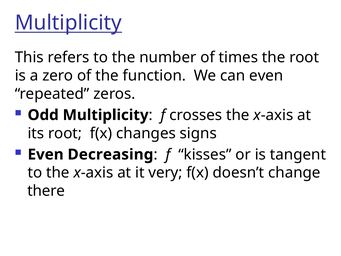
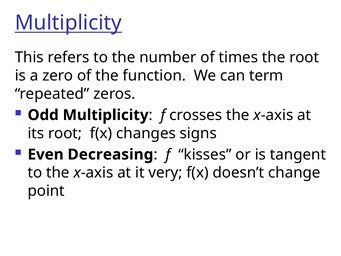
can even: even -> term
there: there -> point
